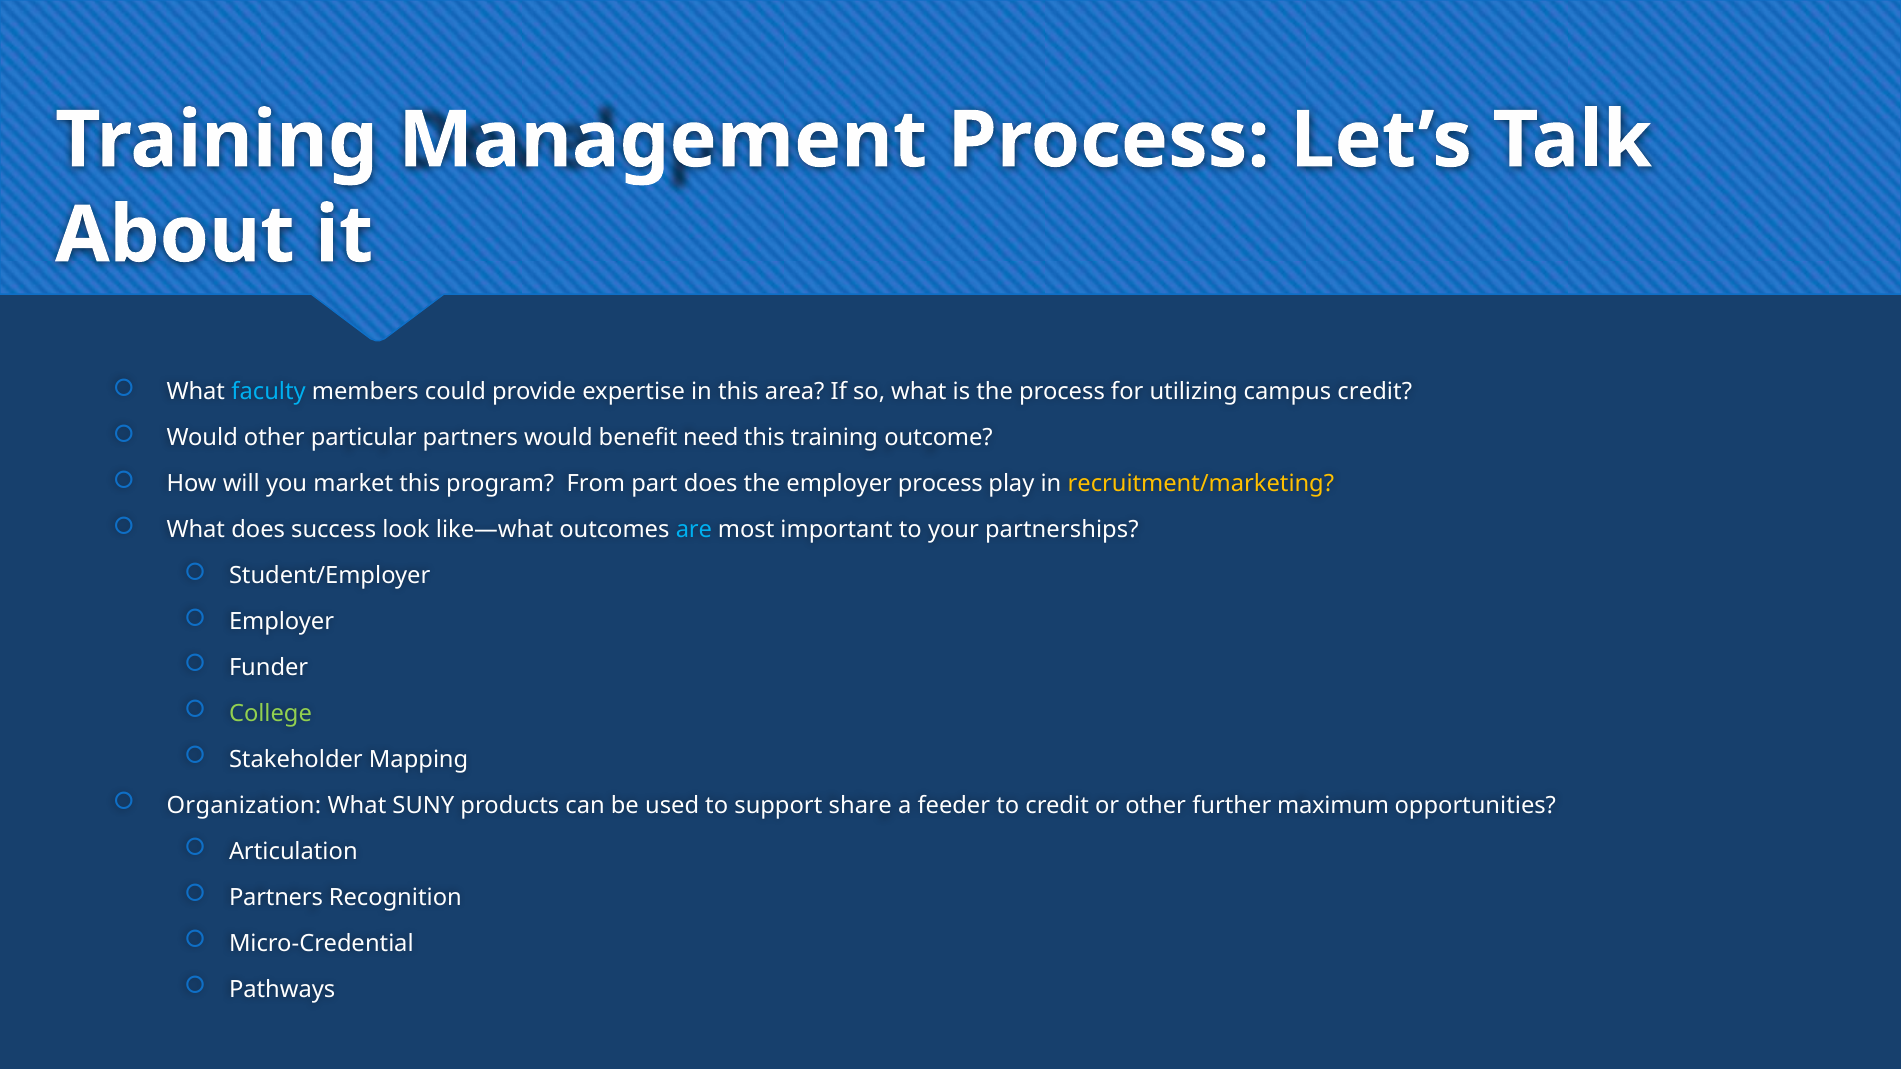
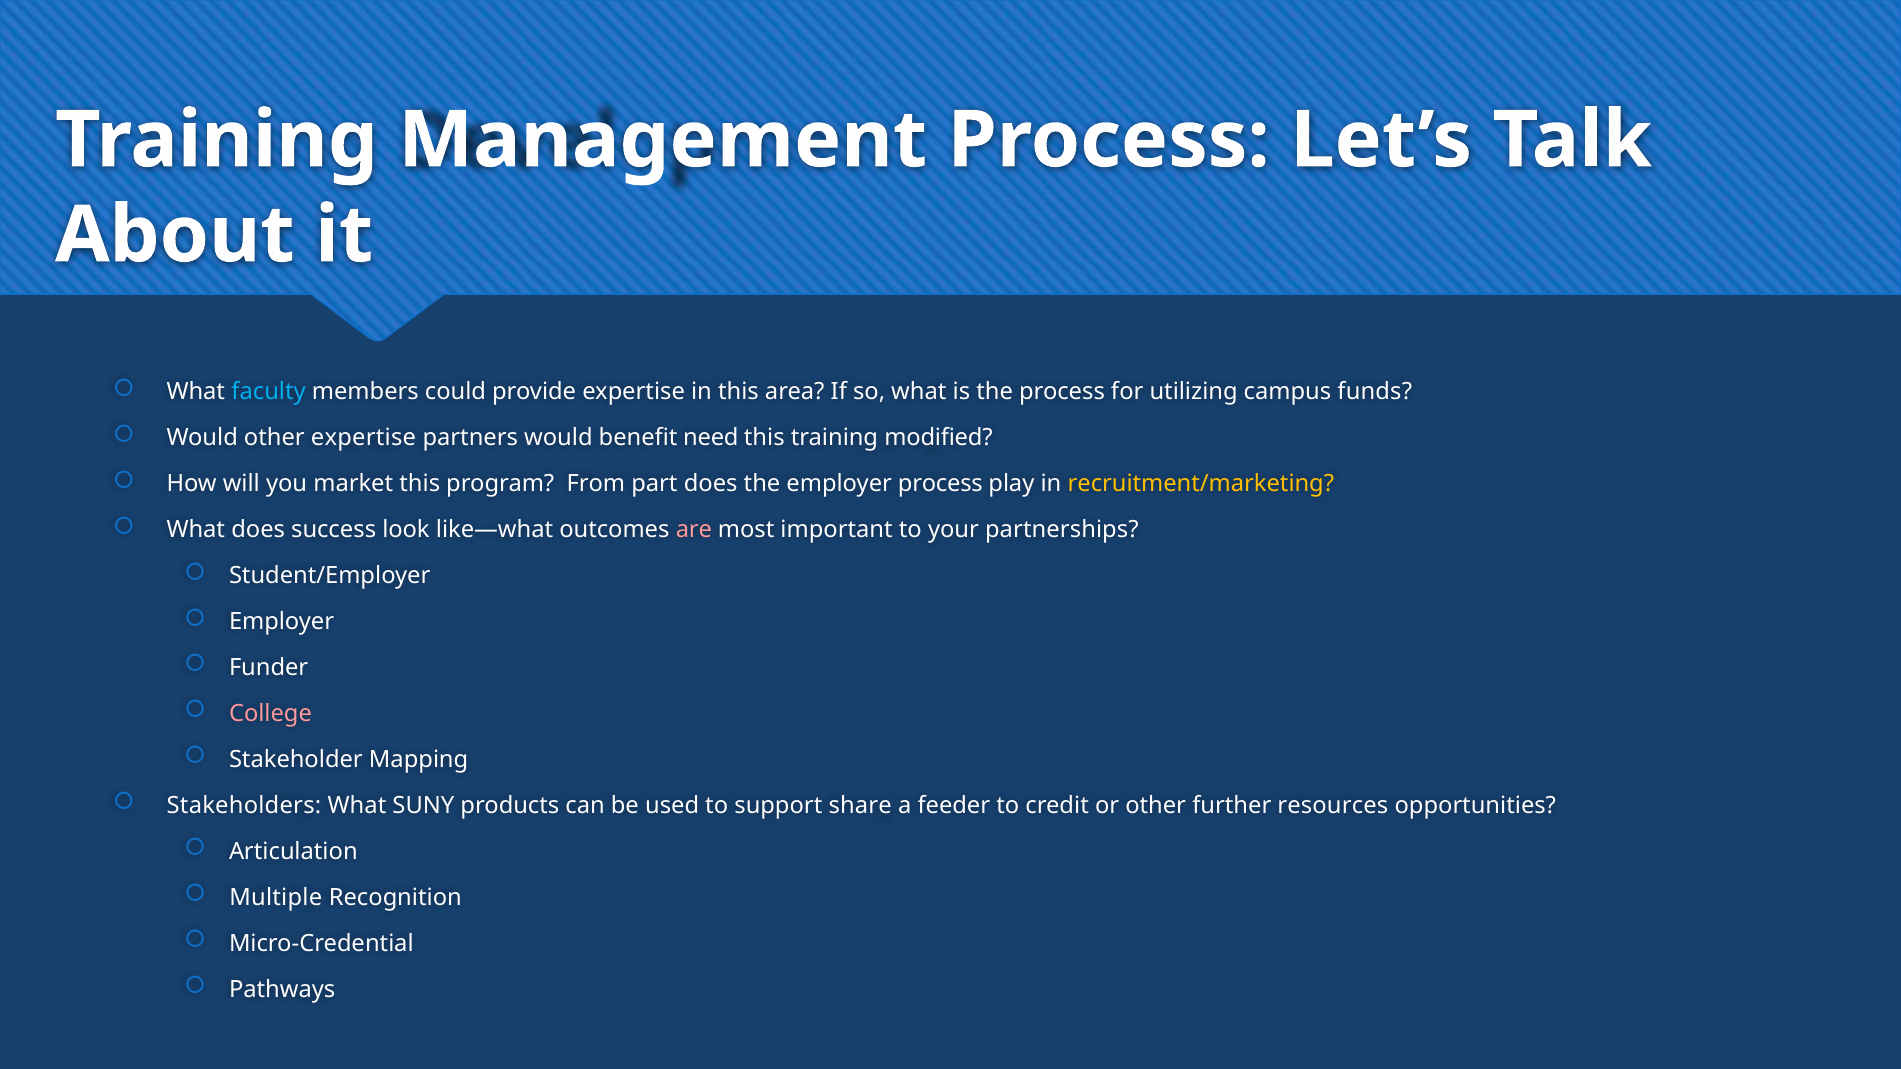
campus credit: credit -> funds
other particular: particular -> expertise
outcome: outcome -> modified
are colour: light blue -> pink
College colour: light green -> pink
Organization: Organization -> Stakeholders
maximum: maximum -> resources
Partners at (276, 898): Partners -> Multiple
